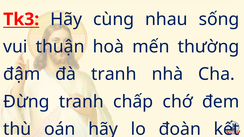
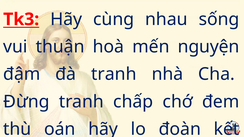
thường: thường -> nguyện
